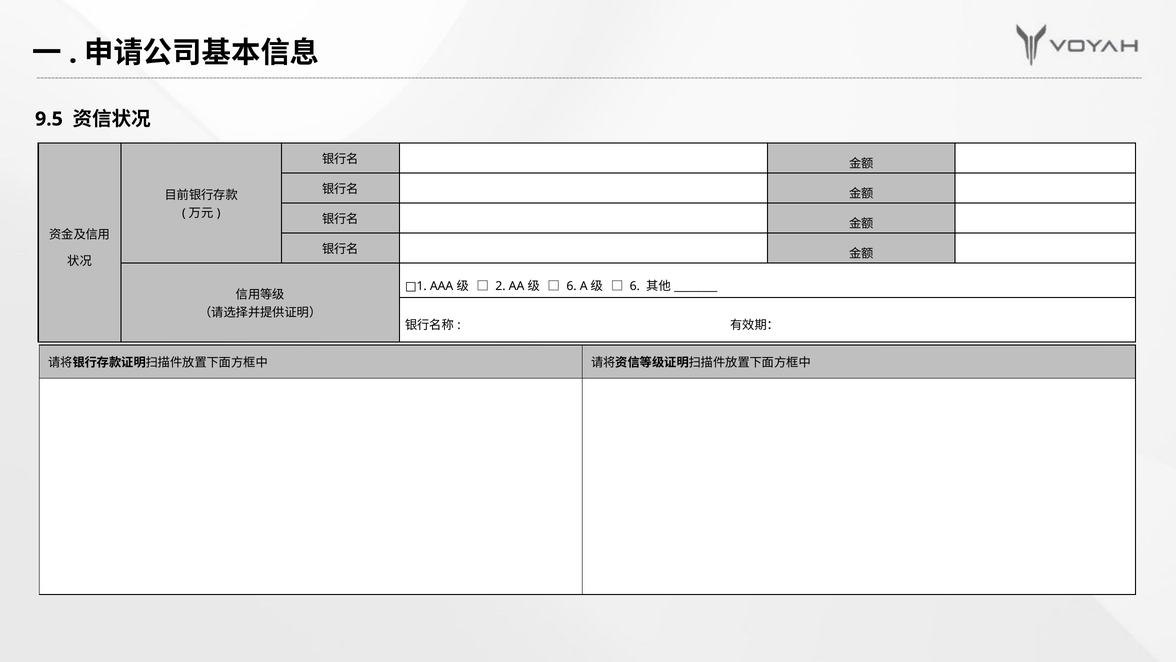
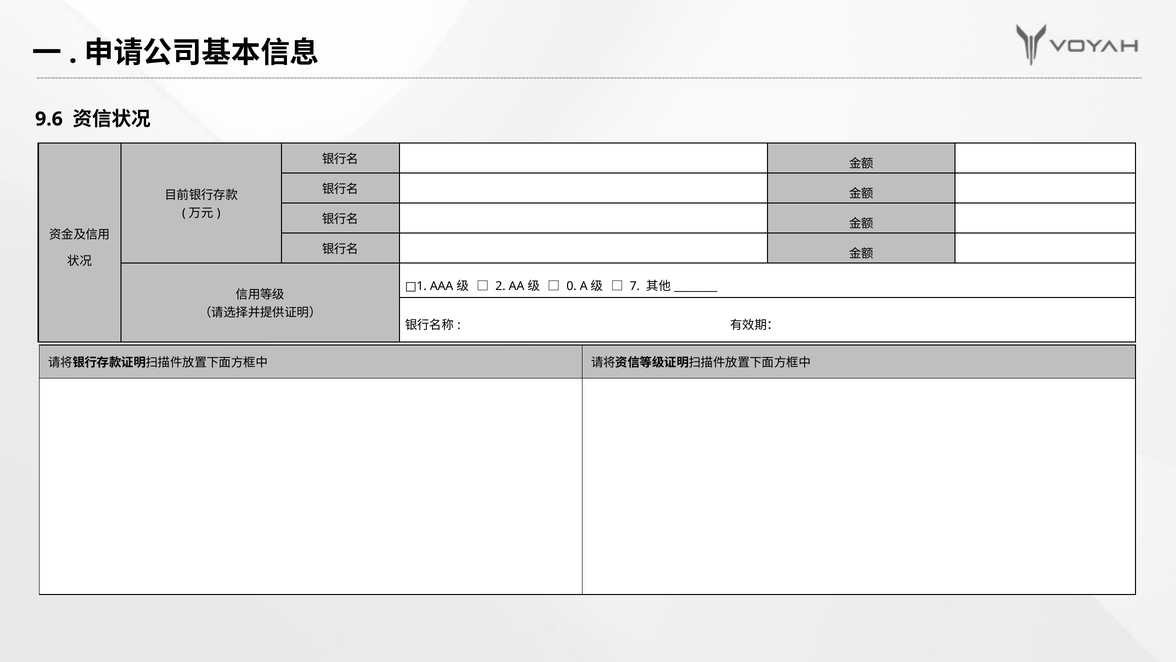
9.5: 9.5 -> 9.6
6 at (572, 286): 6 -> 0
6 at (635, 286): 6 -> 7
